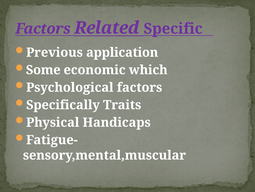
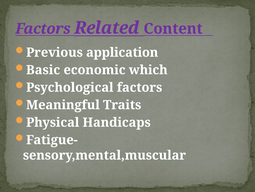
Specific: Specific -> Content
Some: Some -> Basic
Specifically: Specifically -> Meaningful
